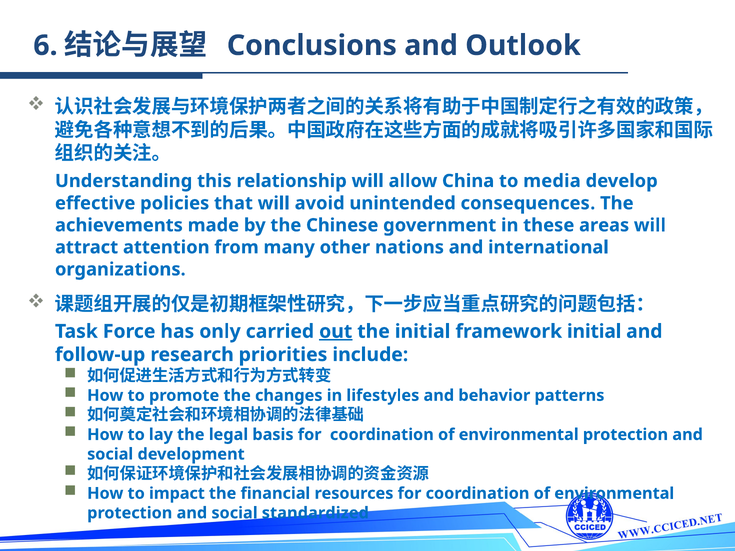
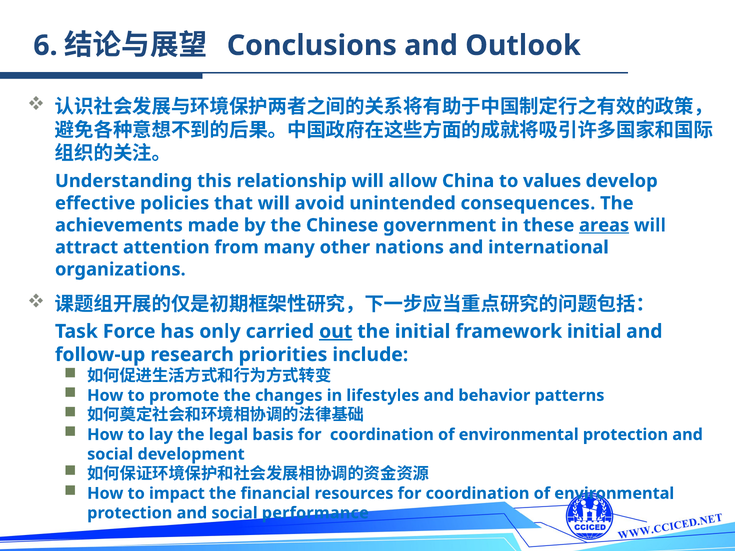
media: media -> values
areas underline: none -> present
standardized: standardized -> performance
